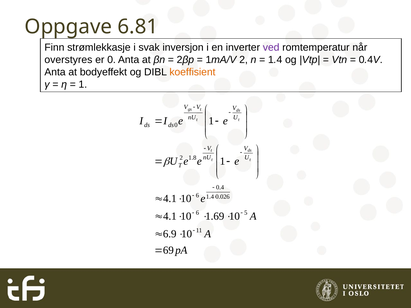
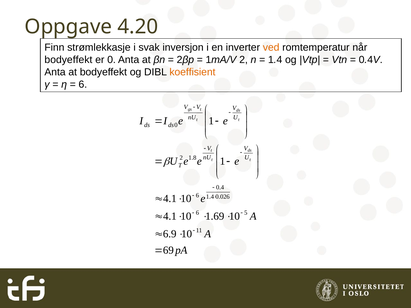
6.81: 6.81 -> 4.20
ved colour: purple -> orange
overstyres at (68, 60): overstyres -> bodyeffekt
1 at (83, 84): 1 -> 6
